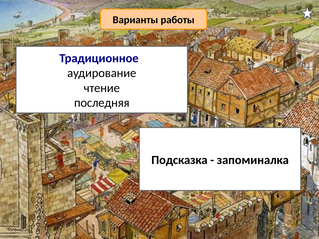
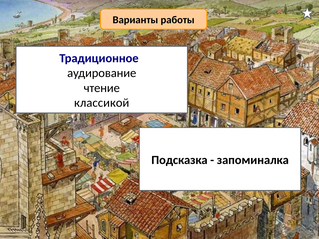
последняя: последняя -> классикой
